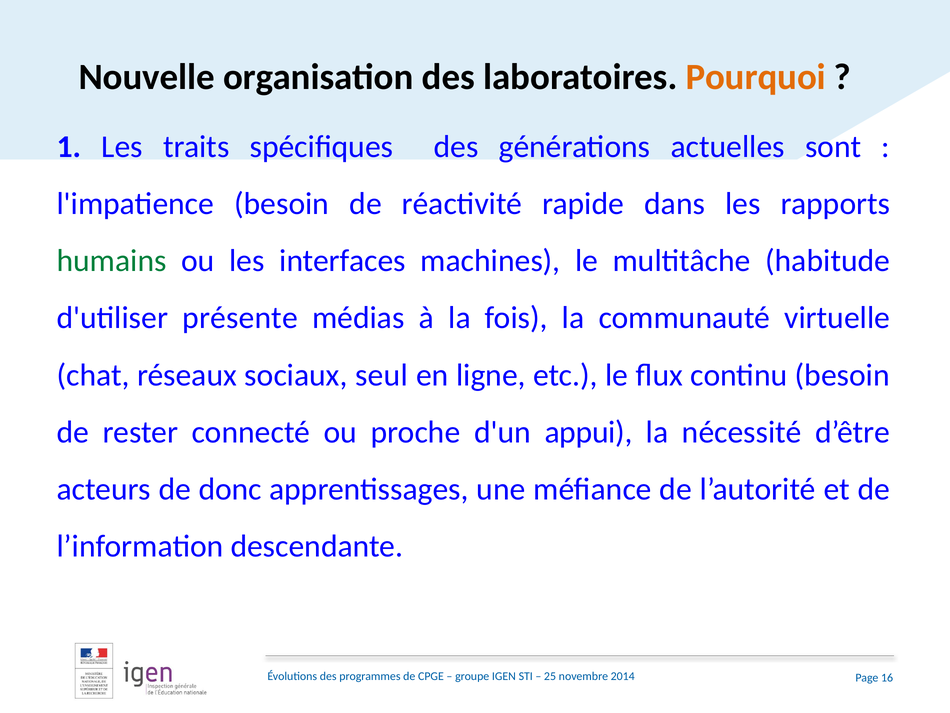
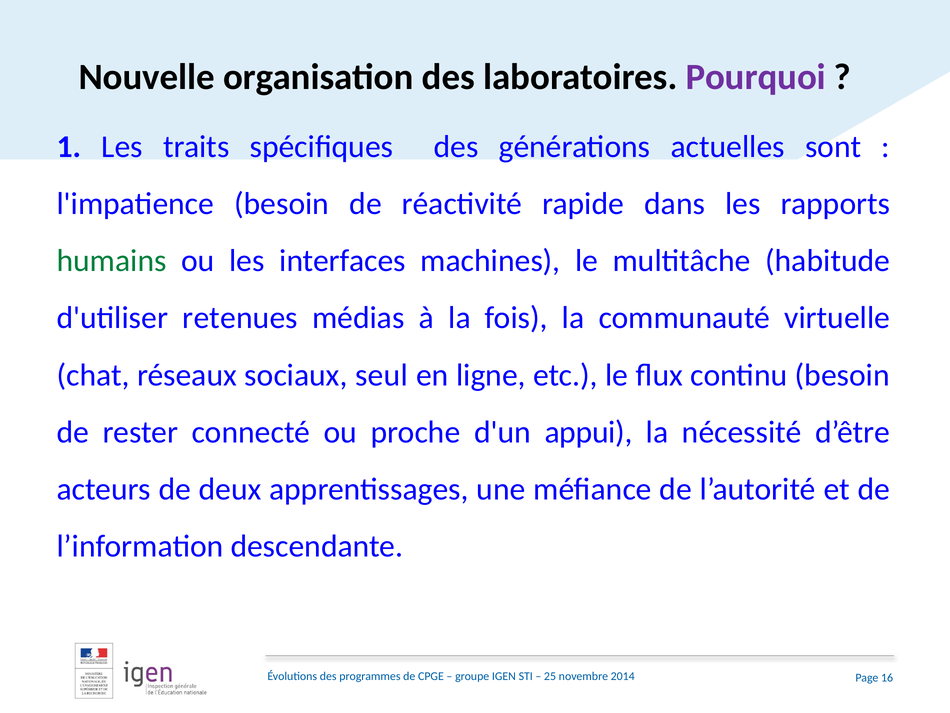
Pourquoi colour: orange -> purple
présente: présente -> retenues
donc: donc -> deux
